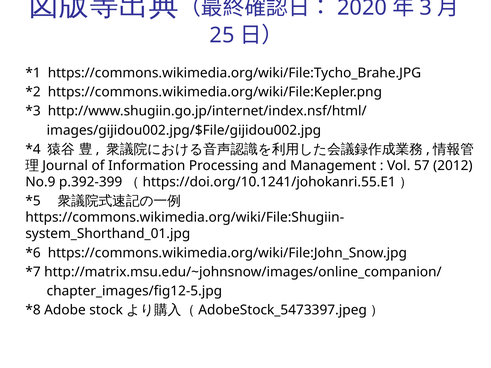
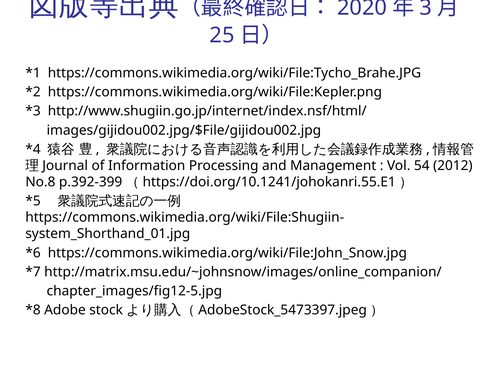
57: 57 -> 54
No.9: No.9 -> No.8
